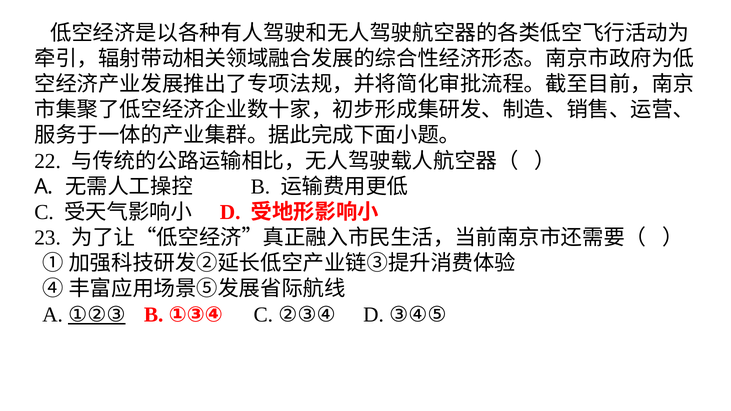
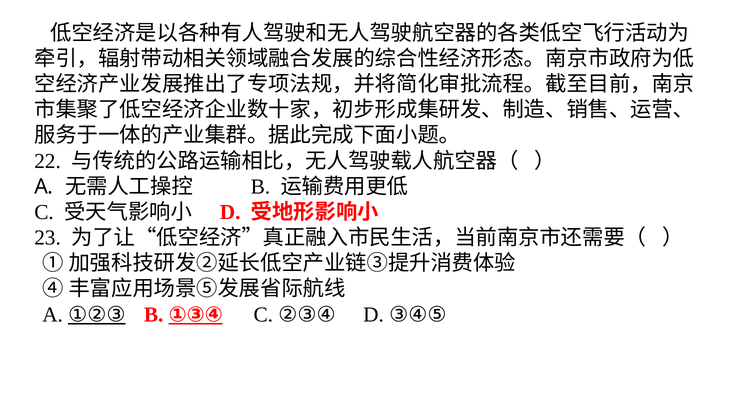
①③④ underline: none -> present
